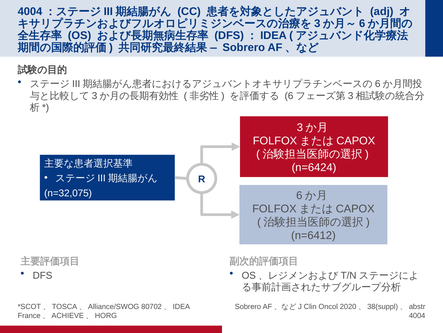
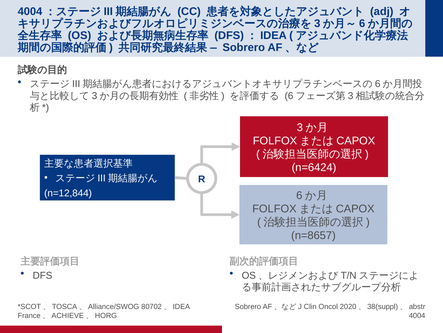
n=32,075: n=32,075 -> n=12,844
n=6412: n=6412 -> n=8657
